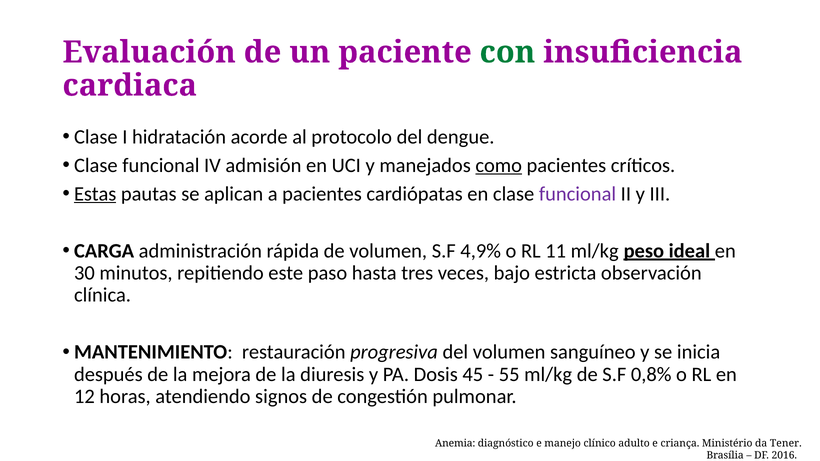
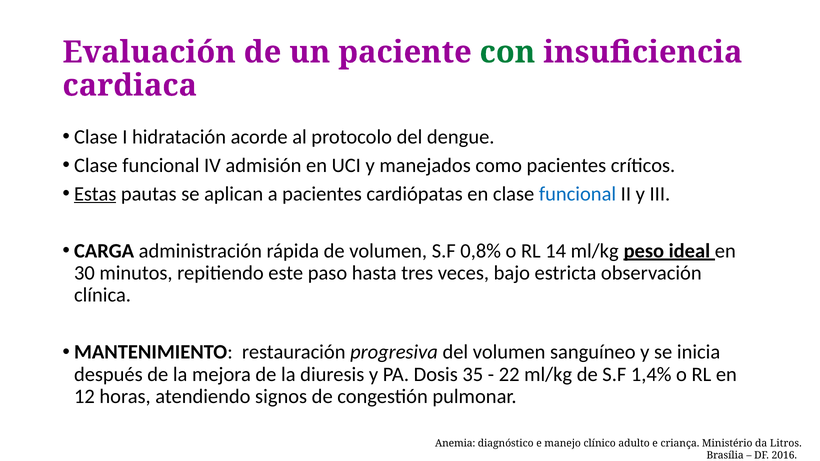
como underline: present -> none
funcional at (578, 194) colour: purple -> blue
4,9%: 4,9% -> 0,8%
11: 11 -> 14
45: 45 -> 35
55: 55 -> 22
0,8%: 0,8% -> 1,4%
Tener: Tener -> Litros
